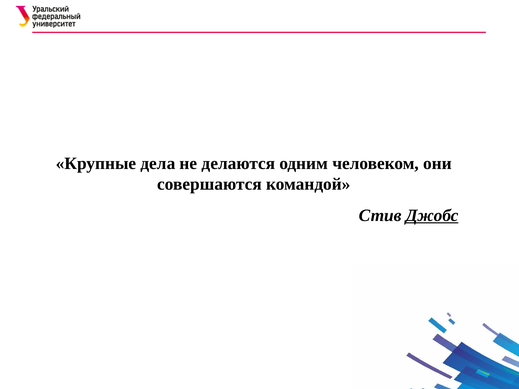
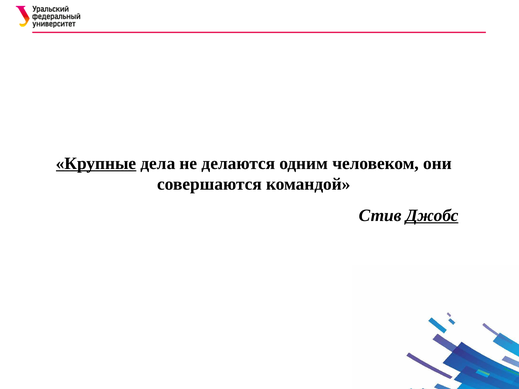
Крупные underline: none -> present
